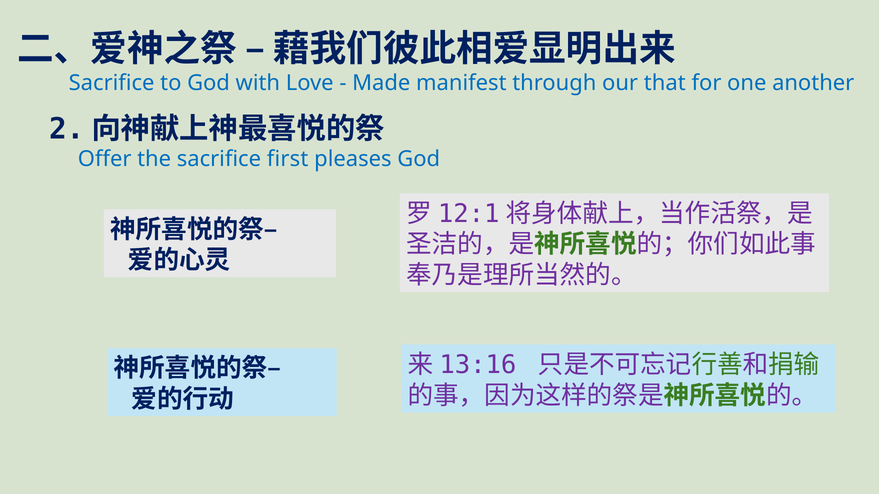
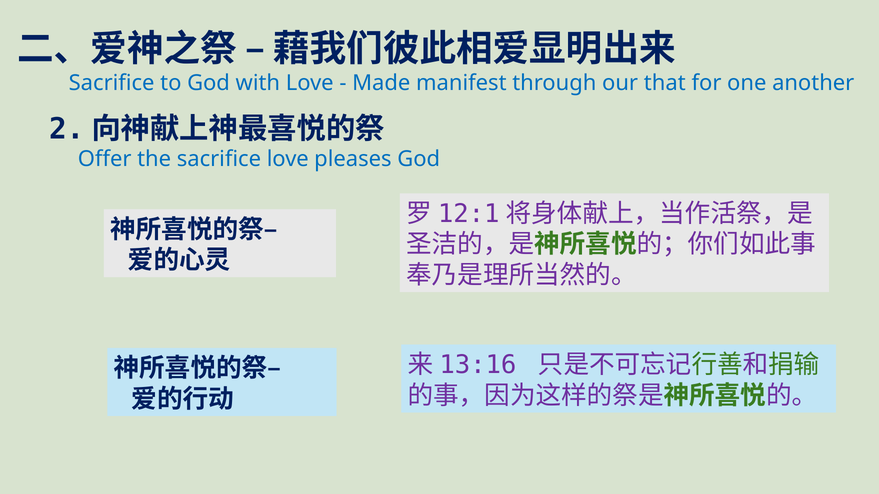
sacrifice first: first -> love
